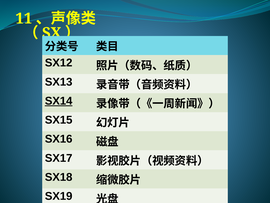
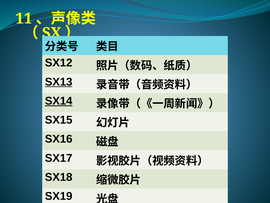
SX13 underline: none -> present
